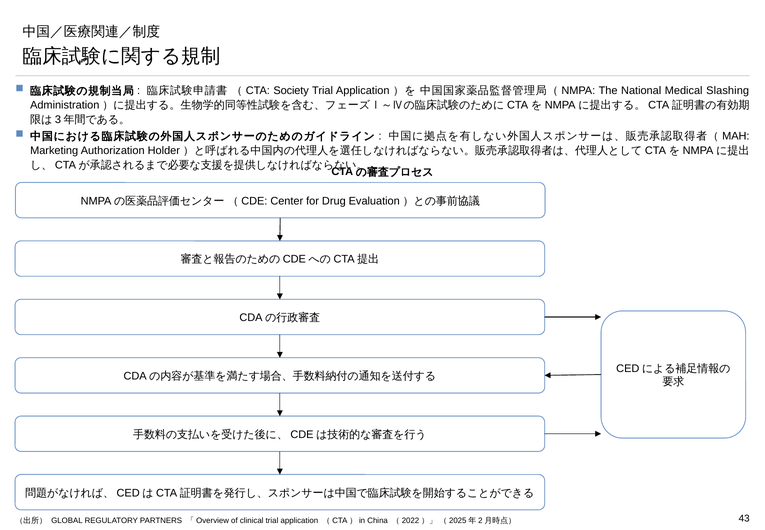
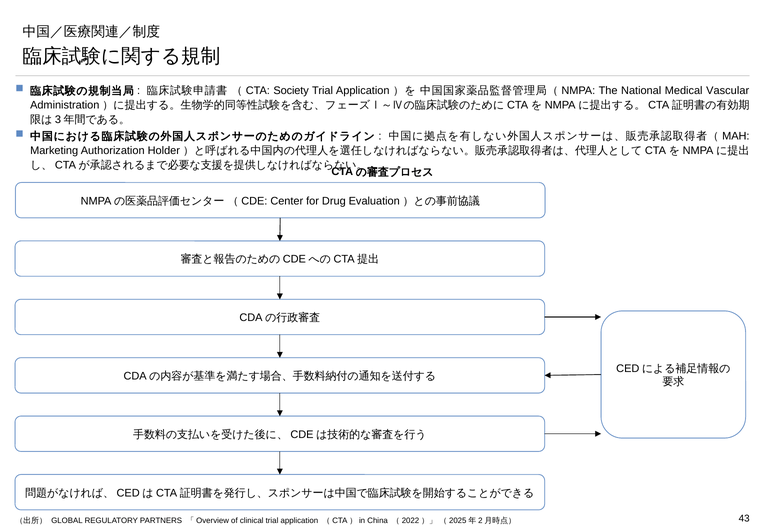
Slashing: Slashing -> Vascular
